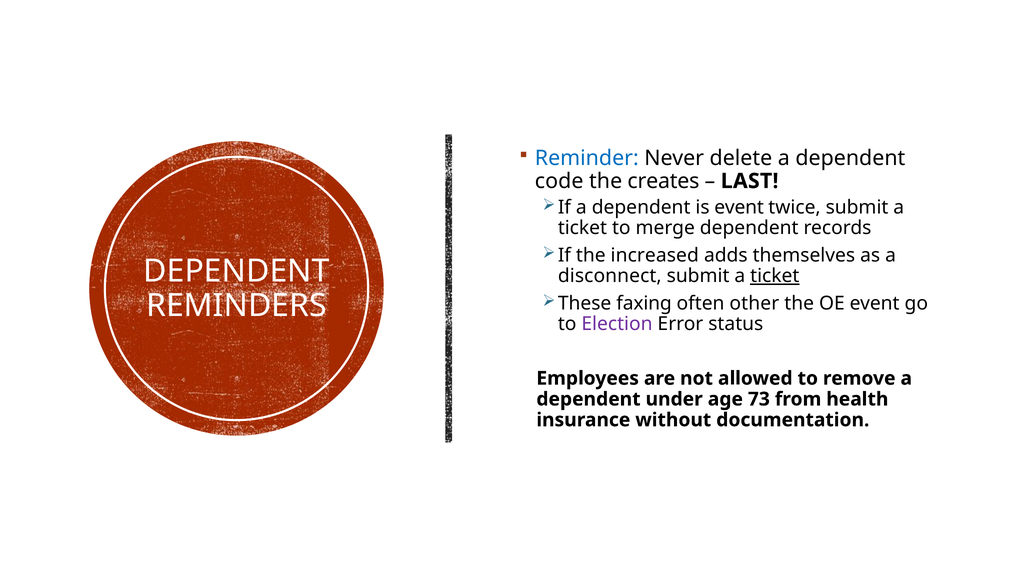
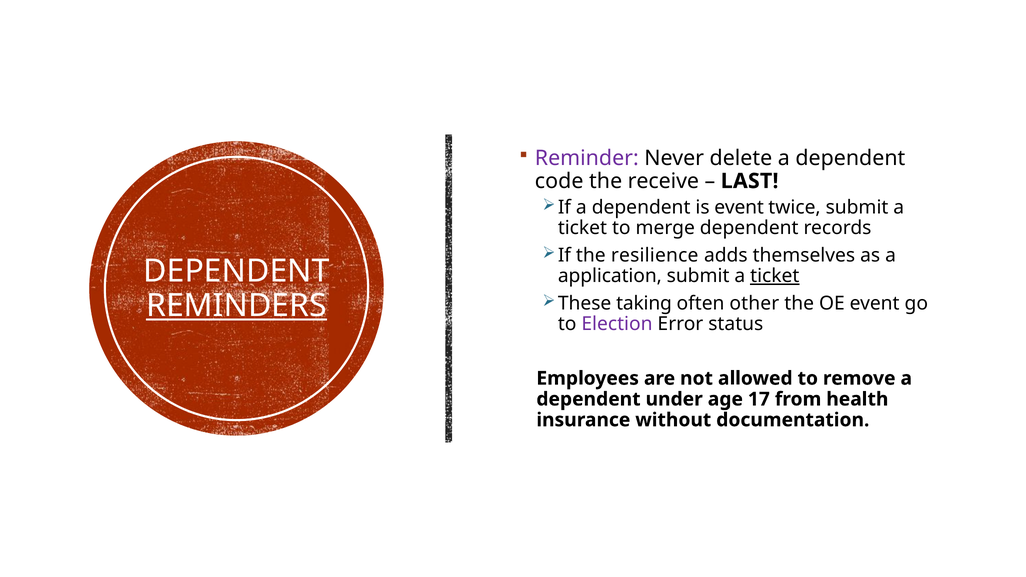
Reminder colour: blue -> purple
creates: creates -> receive
increased: increased -> resilience
disconnect: disconnect -> application
faxing: faxing -> taking
REMINDERS underline: none -> present
73: 73 -> 17
